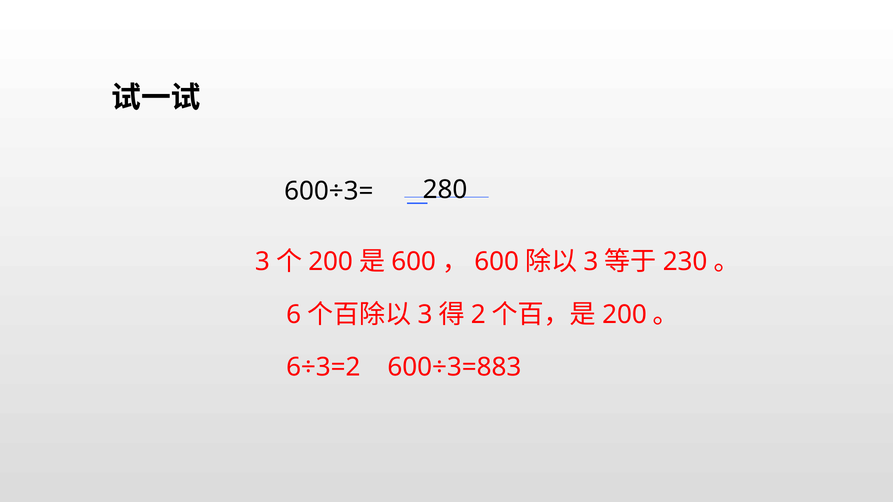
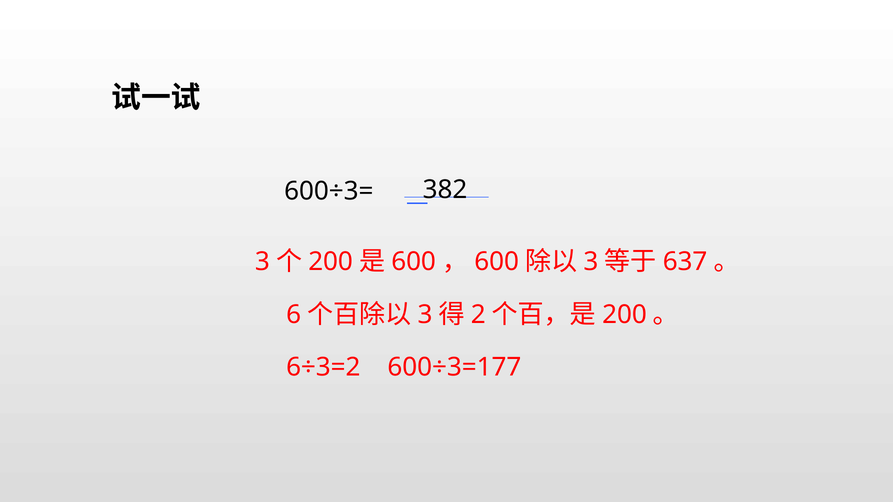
280: 280 -> 382
230: 230 -> 637
600÷3=883: 600÷3=883 -> 600÷3=177
